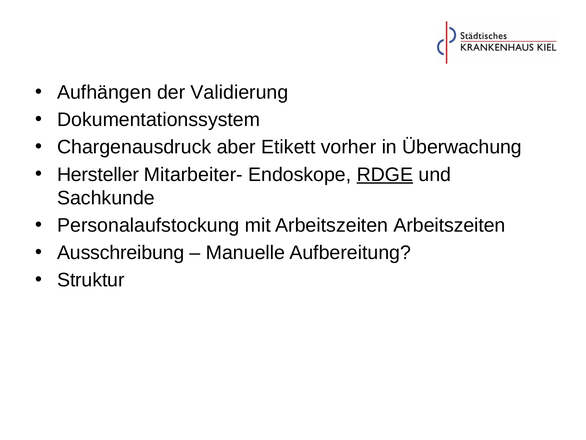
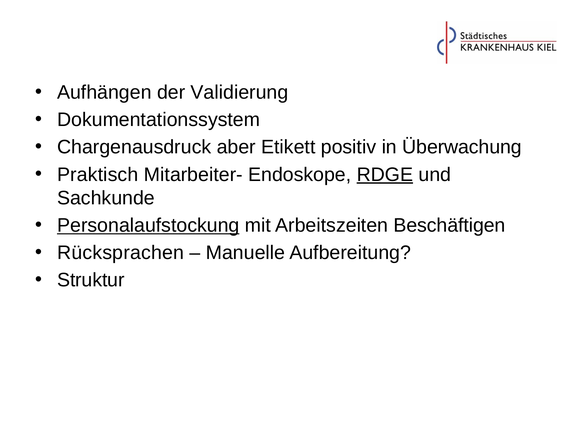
vorher: vorher -> positiv
Hersteller: Hersteller -> Praktisch
Personalaufstockung underline: none -> present
Arbeitszeiten Arbeitszeiten: Arbeitszeiten -> Beschäftigen
Ausschreibung: Ausschreibung -> Rücksprachen
